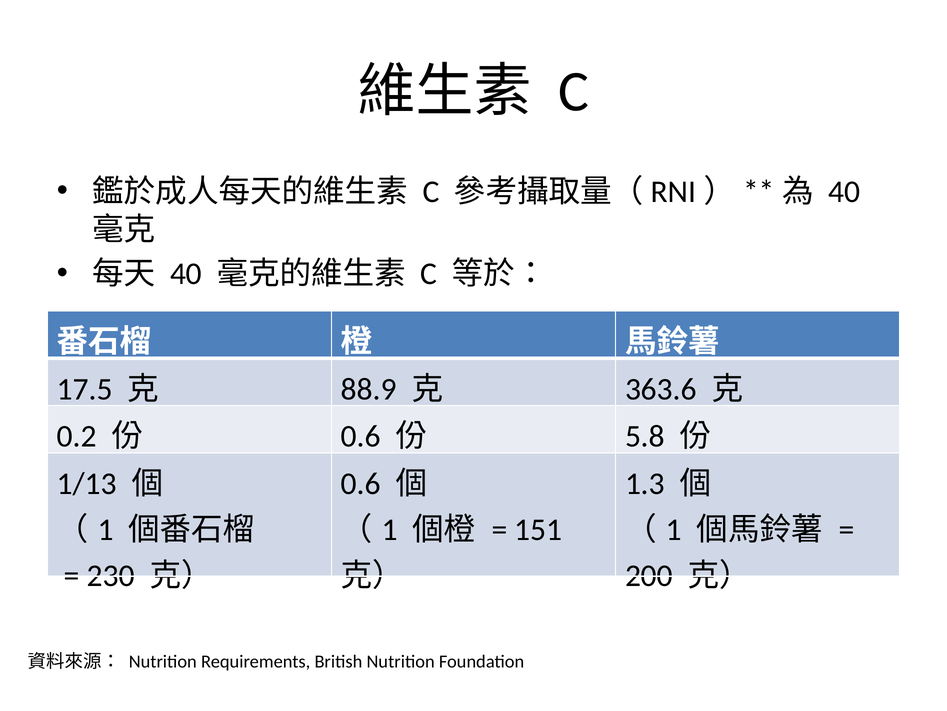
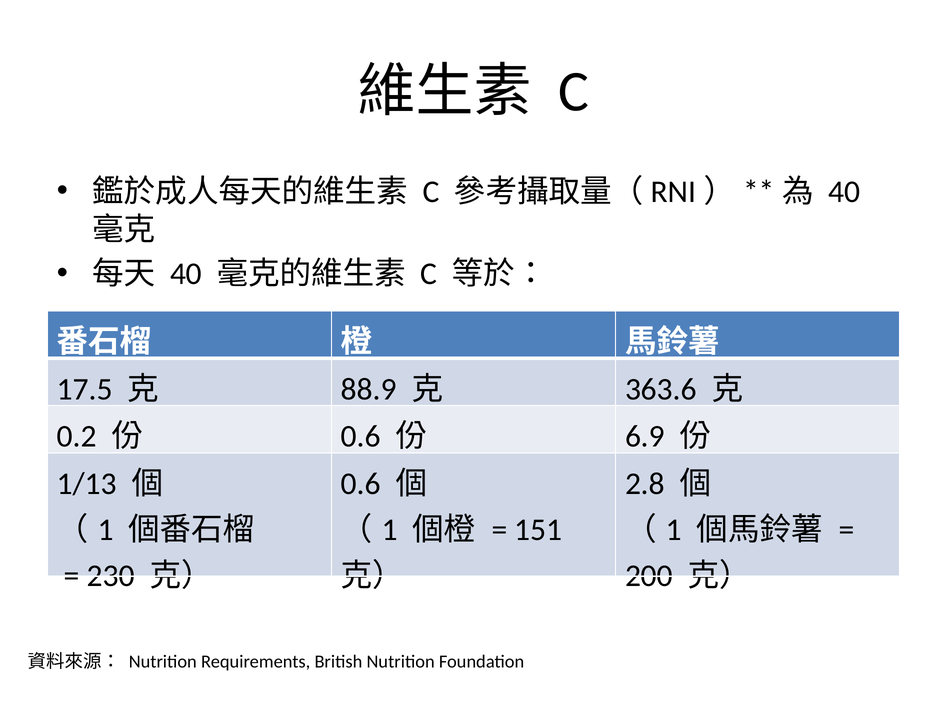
5.8: 5.8 -> 6.9
1.3: 1.3 -> 2.8
